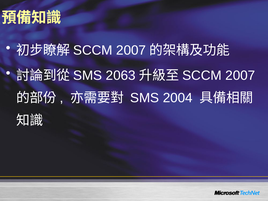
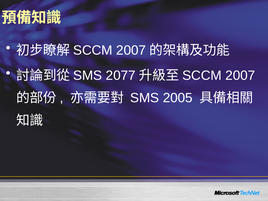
2063: 2063 -> 2077
2004: 2004 -> 2005
